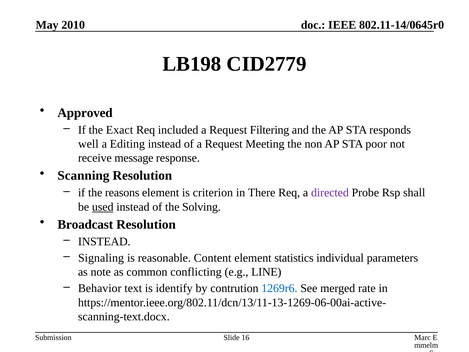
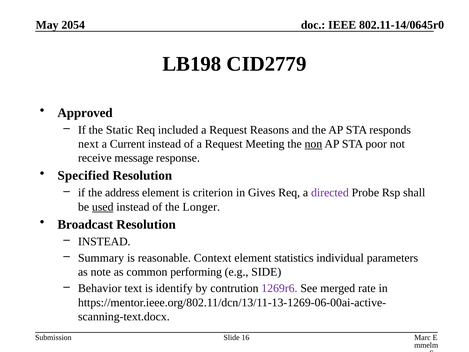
2010: 2010 -> 2054
Exact: Exact -> Static
Filtering: Filtering -> Reasons
well: well -> next
Editing: Editing -> Current
non underline: none -> present
Scanning: Scanning -> Specified
reasons: reasons -> address
There: There -> Gives
Solving: Solving -> Longer
Signaling: Signaling -> Summary
Content: Content -> Context
conflicting: conflicting -> performing
LINE: LINE -> SIDE
1269r6 colour: blue -> purple
